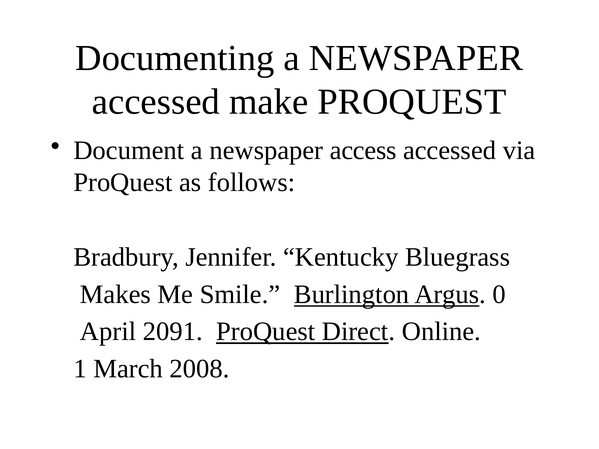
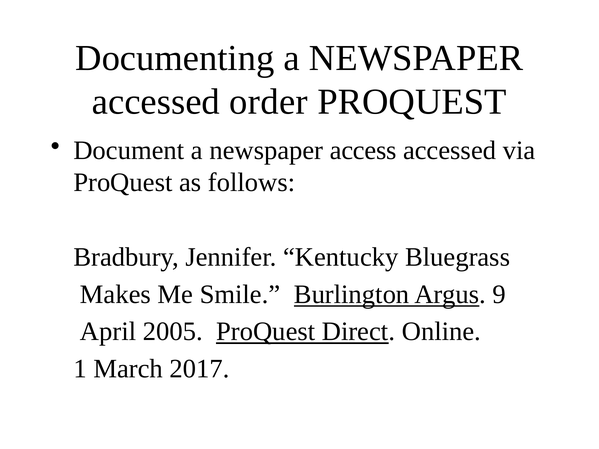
make: make -> order
0: 0 -> 9
2091: 2091 -> 2005
2008: 2008 -> 2017
